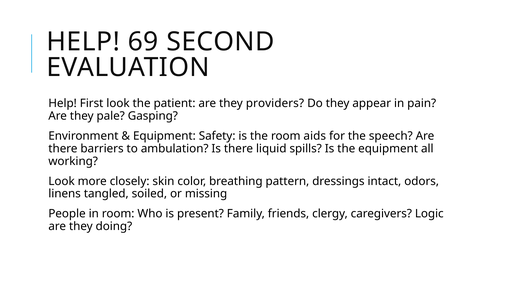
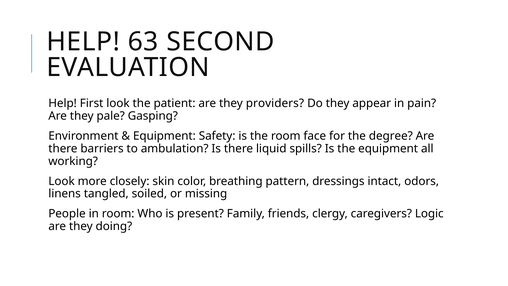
69: 69 -> 63
aids: aids -> face
speech: speech -> degree
